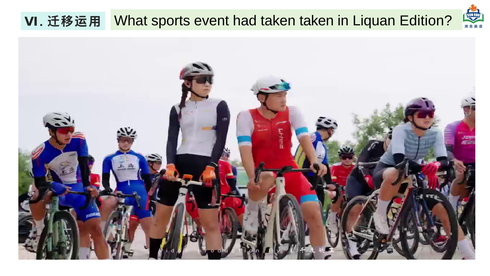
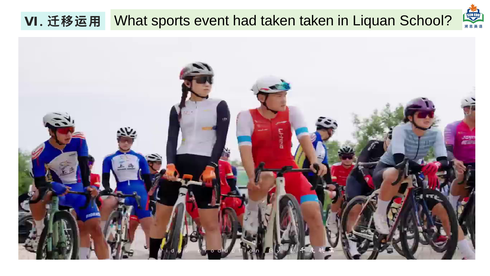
Edition: Edition -> School
